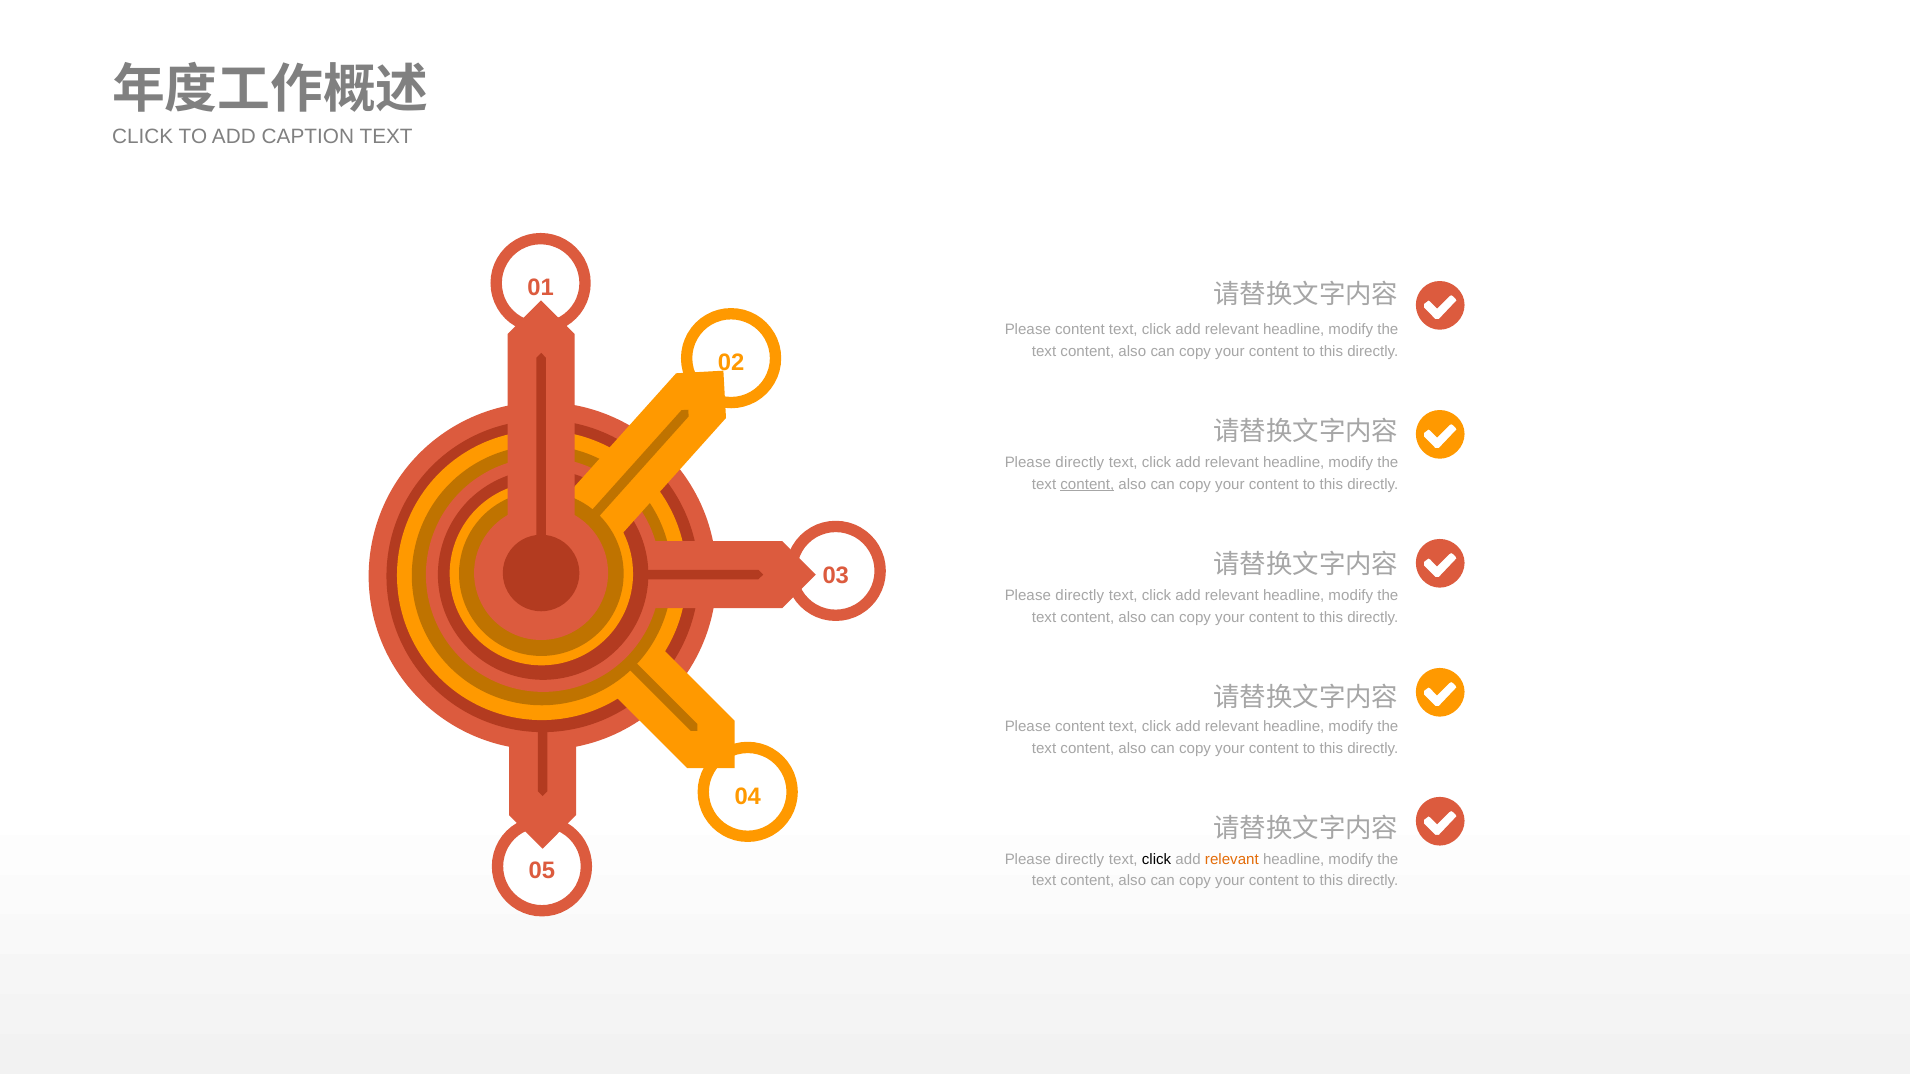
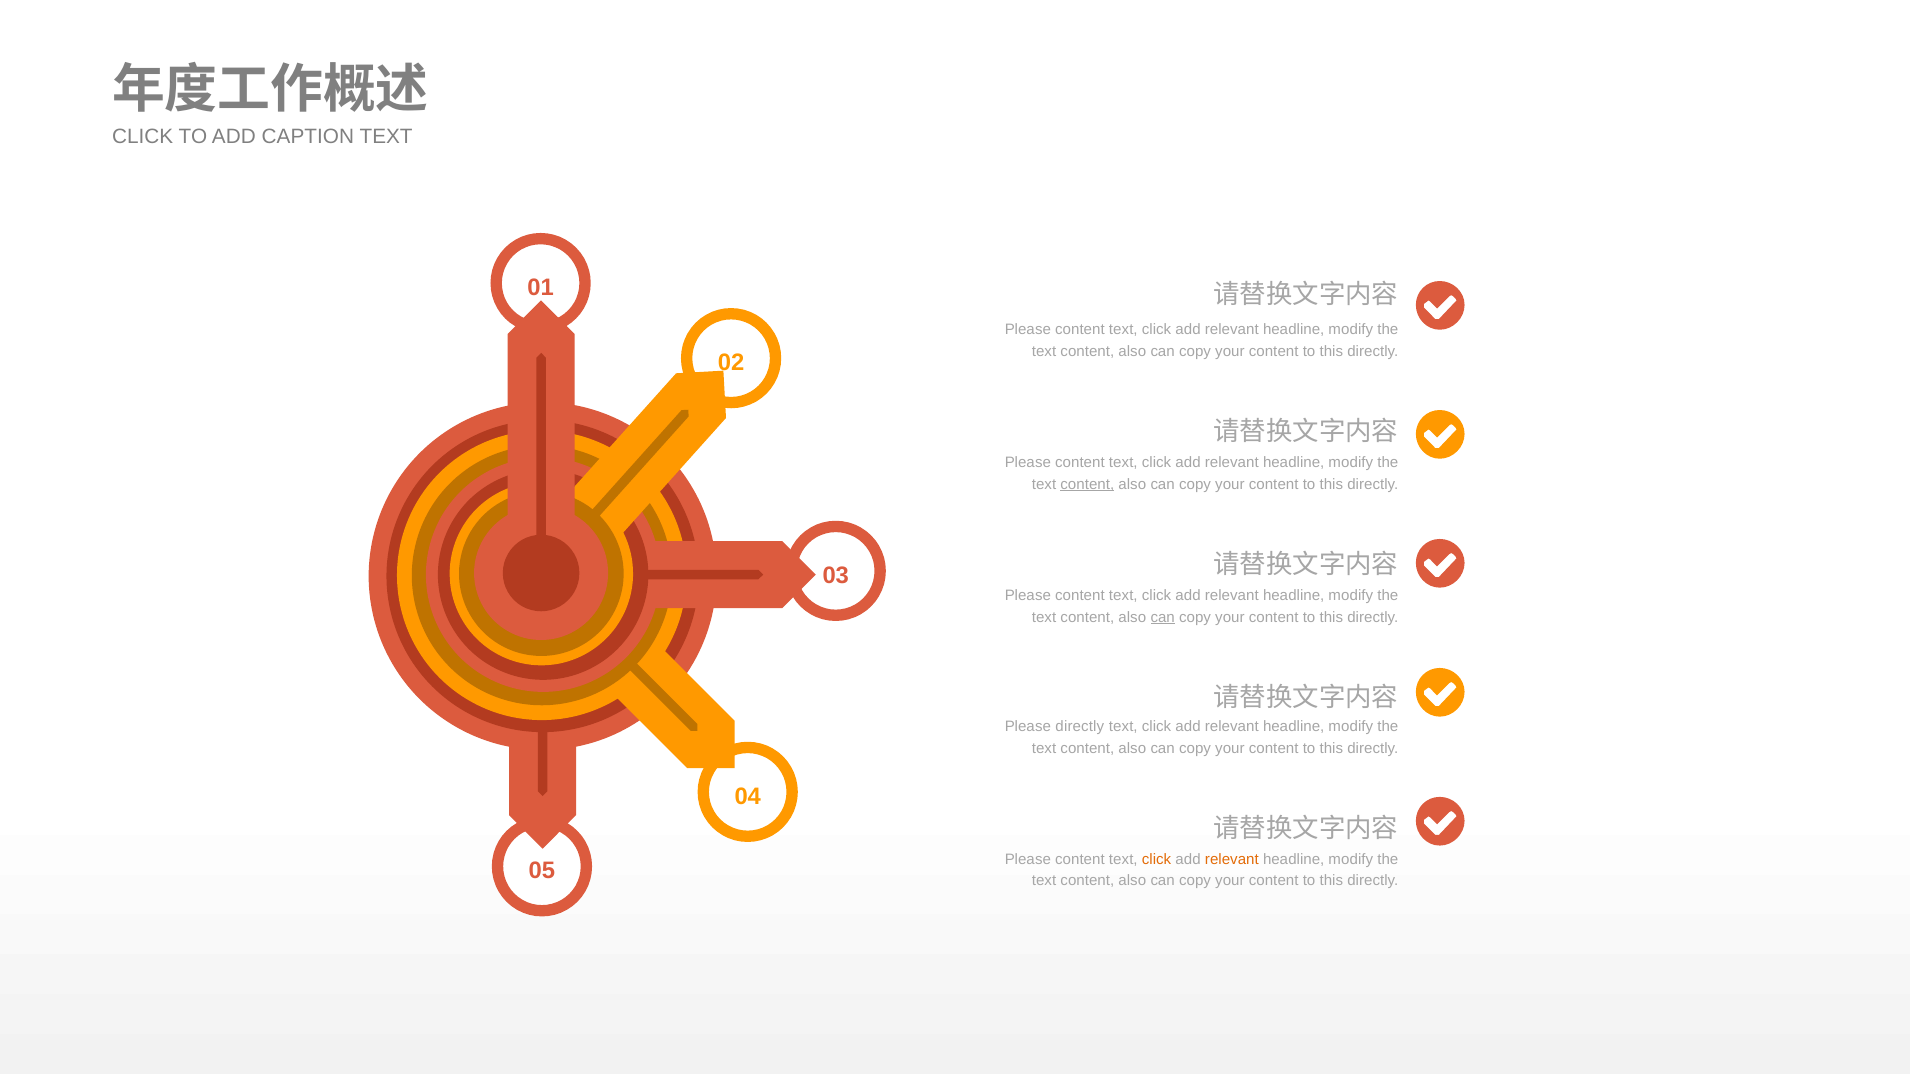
directly at (1080, 463): directly -> content
directly at (1080, 596): directly -> content
can at (1163, 617) underline: none -> present
content at (1080, 727): content -> directly
directly at (1080, 860): directly -> content
click at (1157, 860) colour: black -> orange
